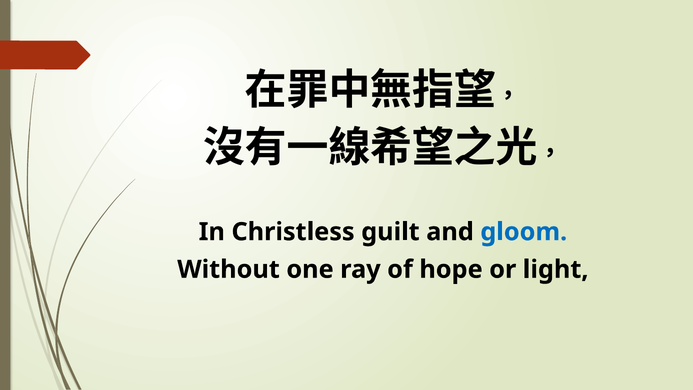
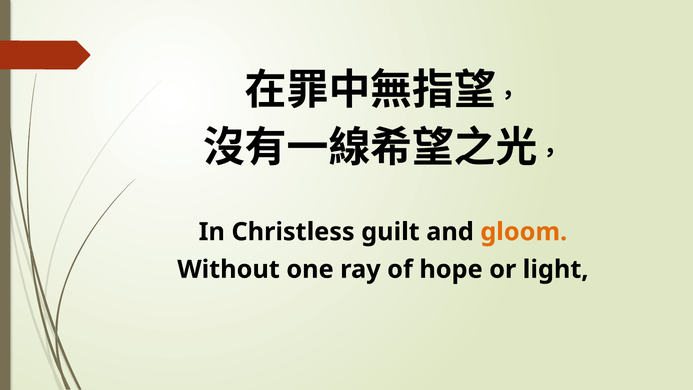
gloom colour: blue -> orange
